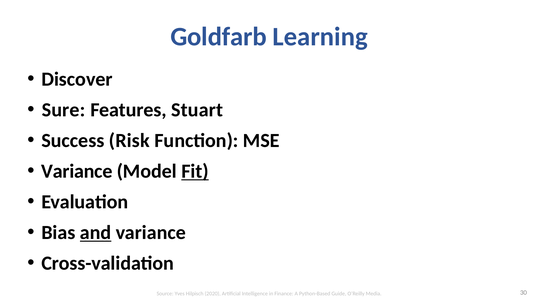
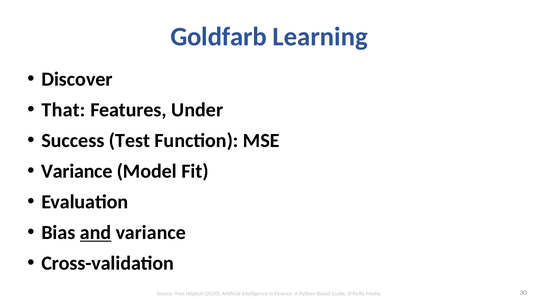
Sure: Sure -> That
Stuart: Stuart -> Under
Risk: Risk -> Test
Fit underline: present -> none
